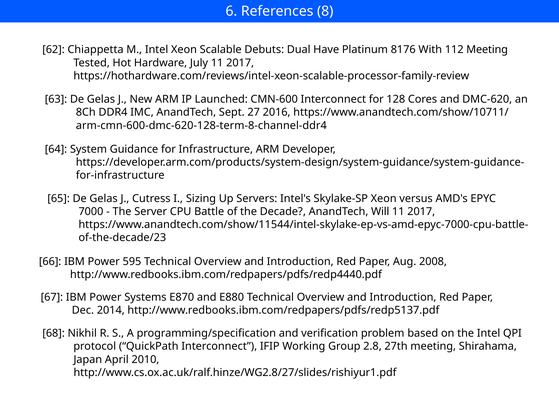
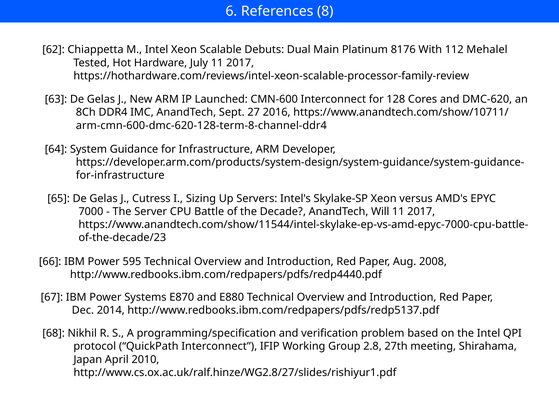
Have: Have -> Main
112 Meeting: Meeting -> Mehalel
